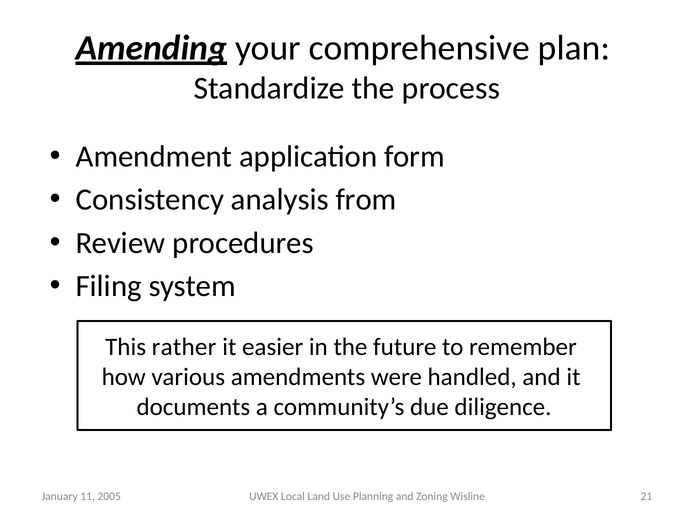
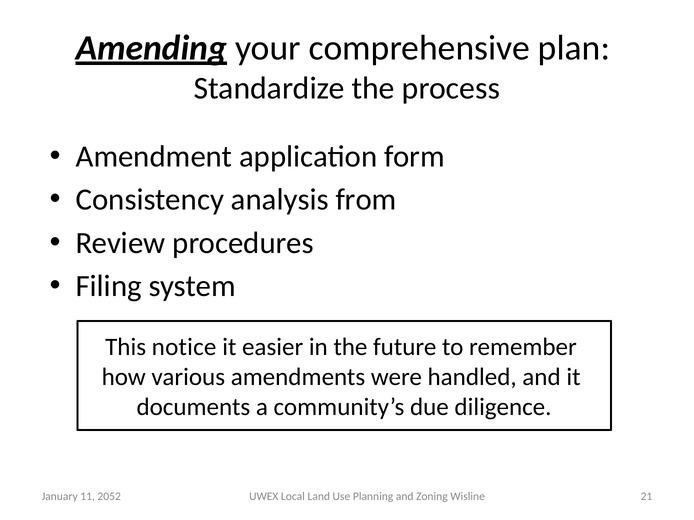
rather: rather -> notice
2005: 2005 -> 2052
